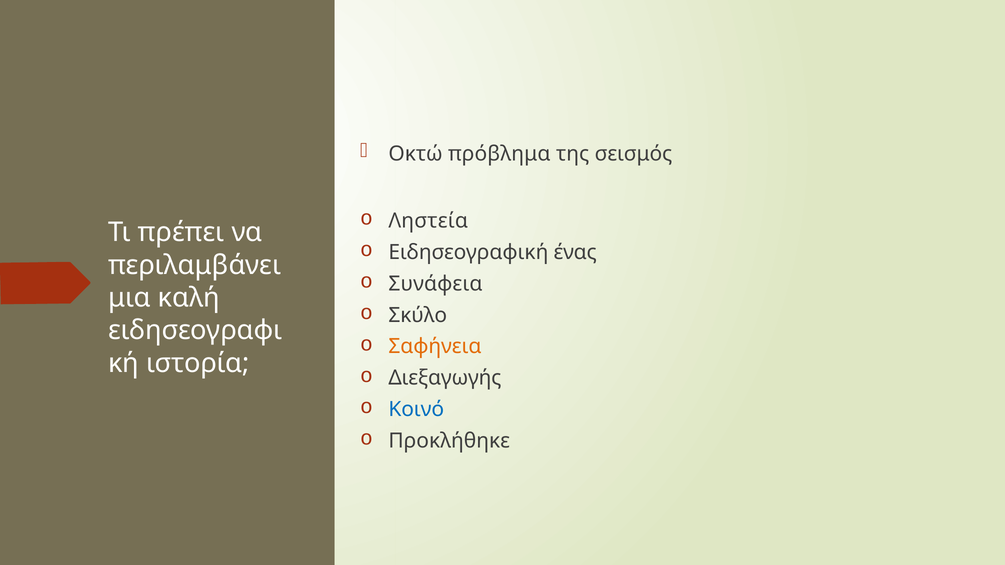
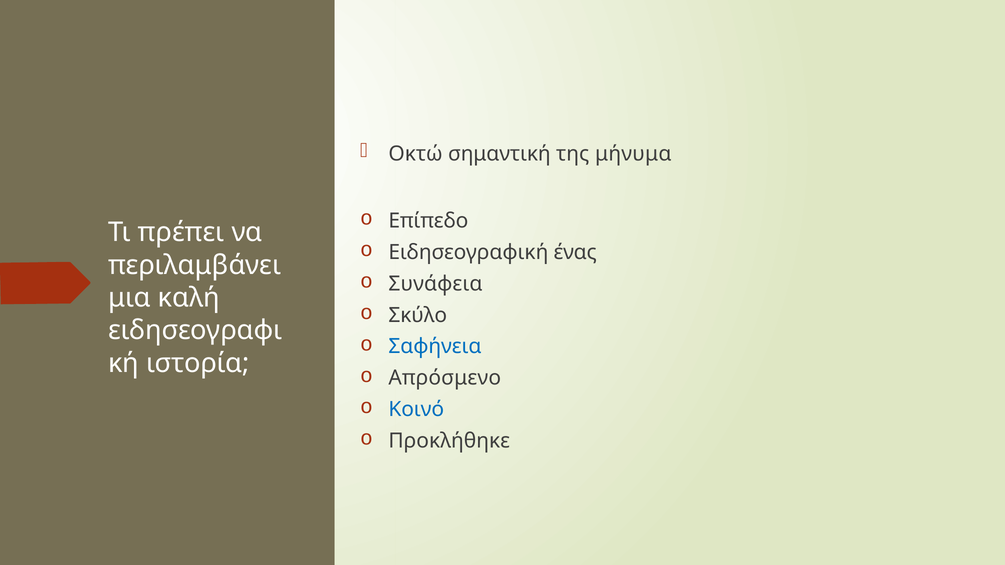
πρόβλημα: πρόβλημα -> σημαντική
σεισμός: σεισμός -> μήνυμα
Ληστεία: Ληστεία -> Επίπεδο
Σαφήνεια colour: orange -> blue
Διεξαγωγής: Διεξαγωγής -> Απρόσμενο
